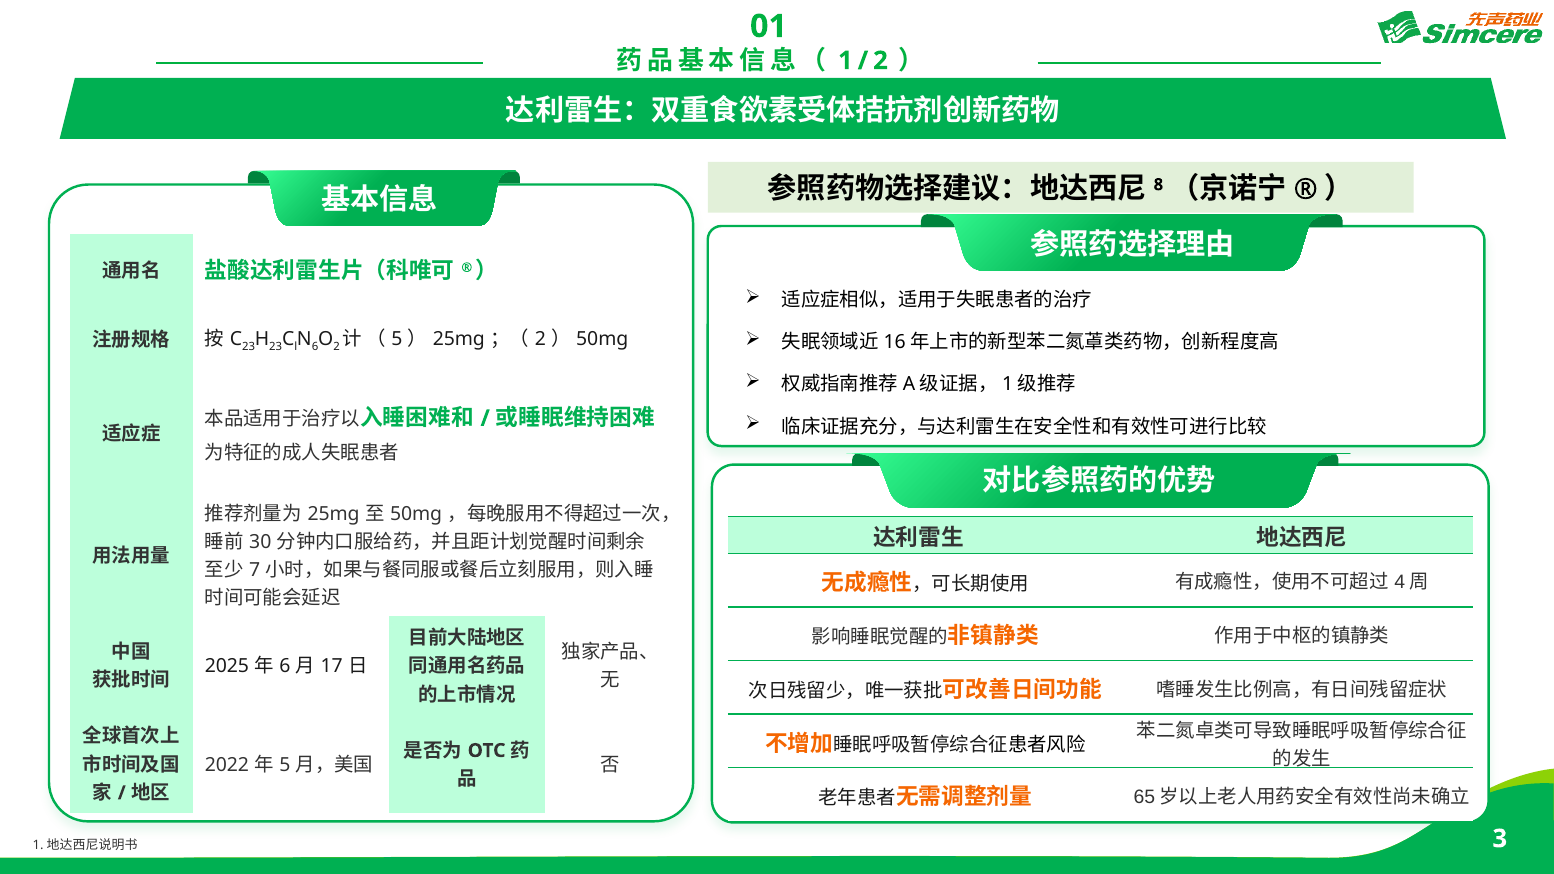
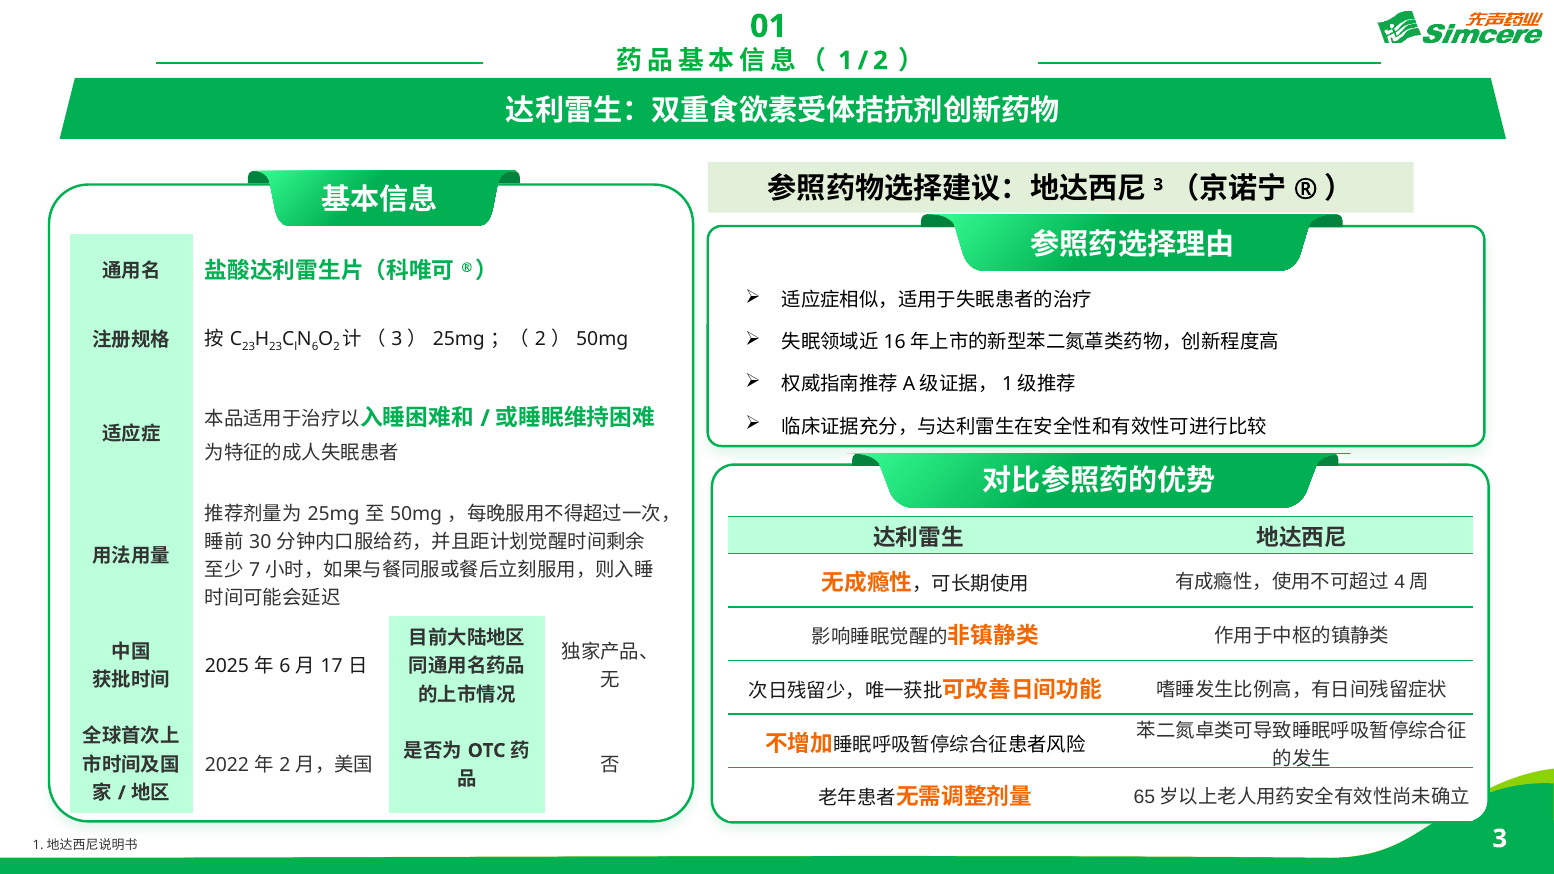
8 at (1158, 185): 8 -> 3
5 at (397, 339): 5 -> 3
5 at (285, 765): 5 -> 2
